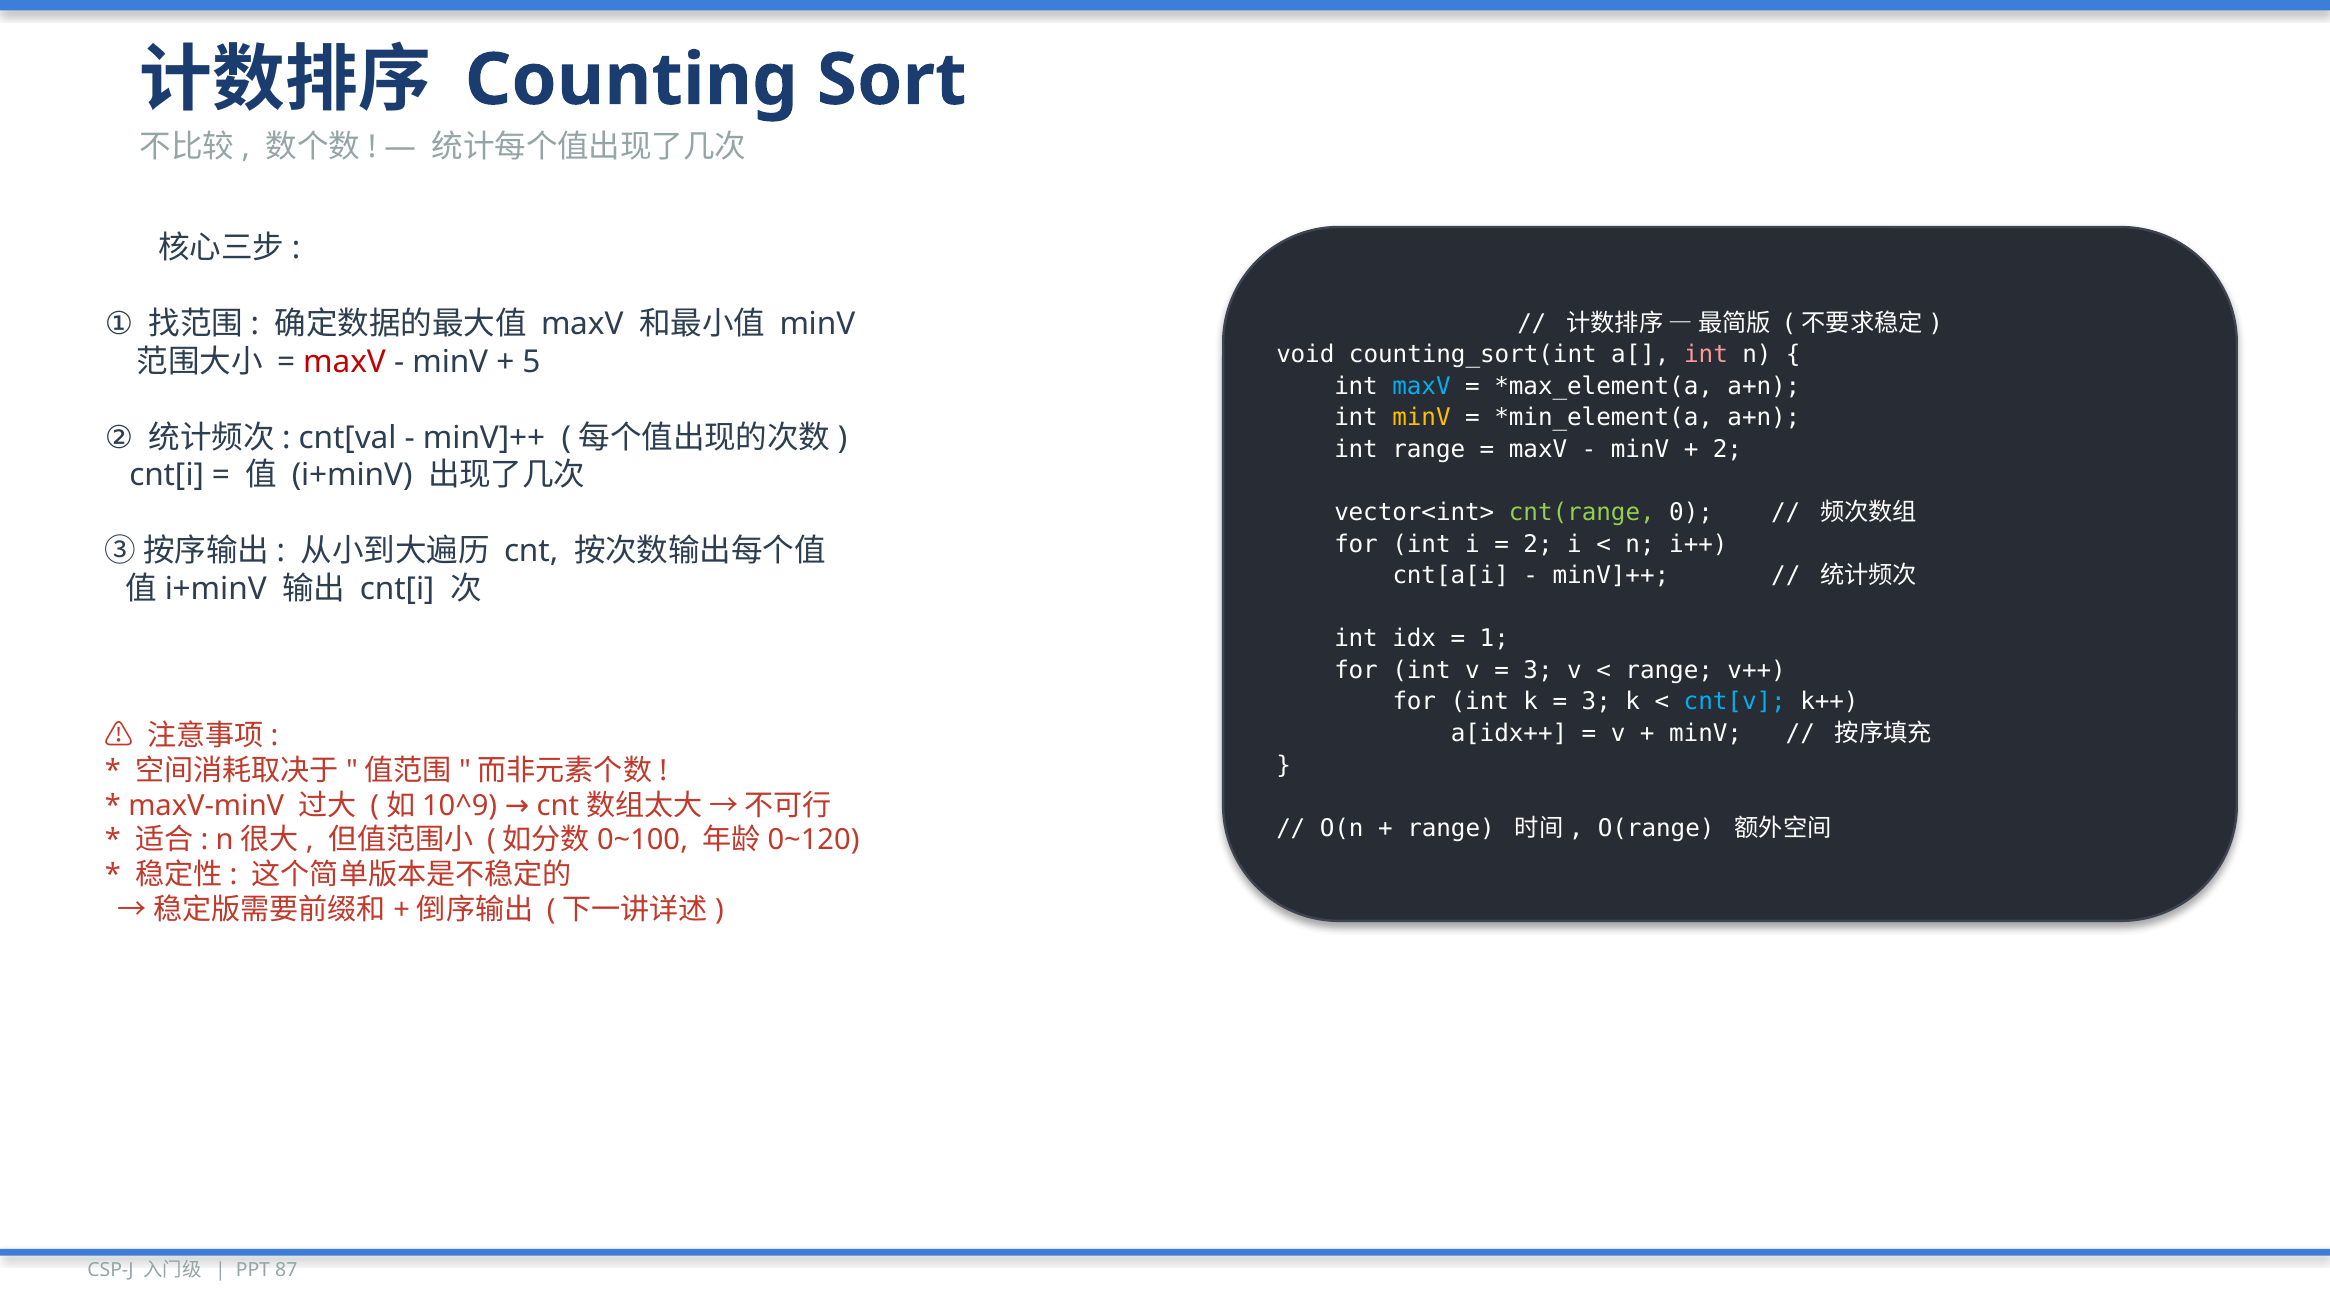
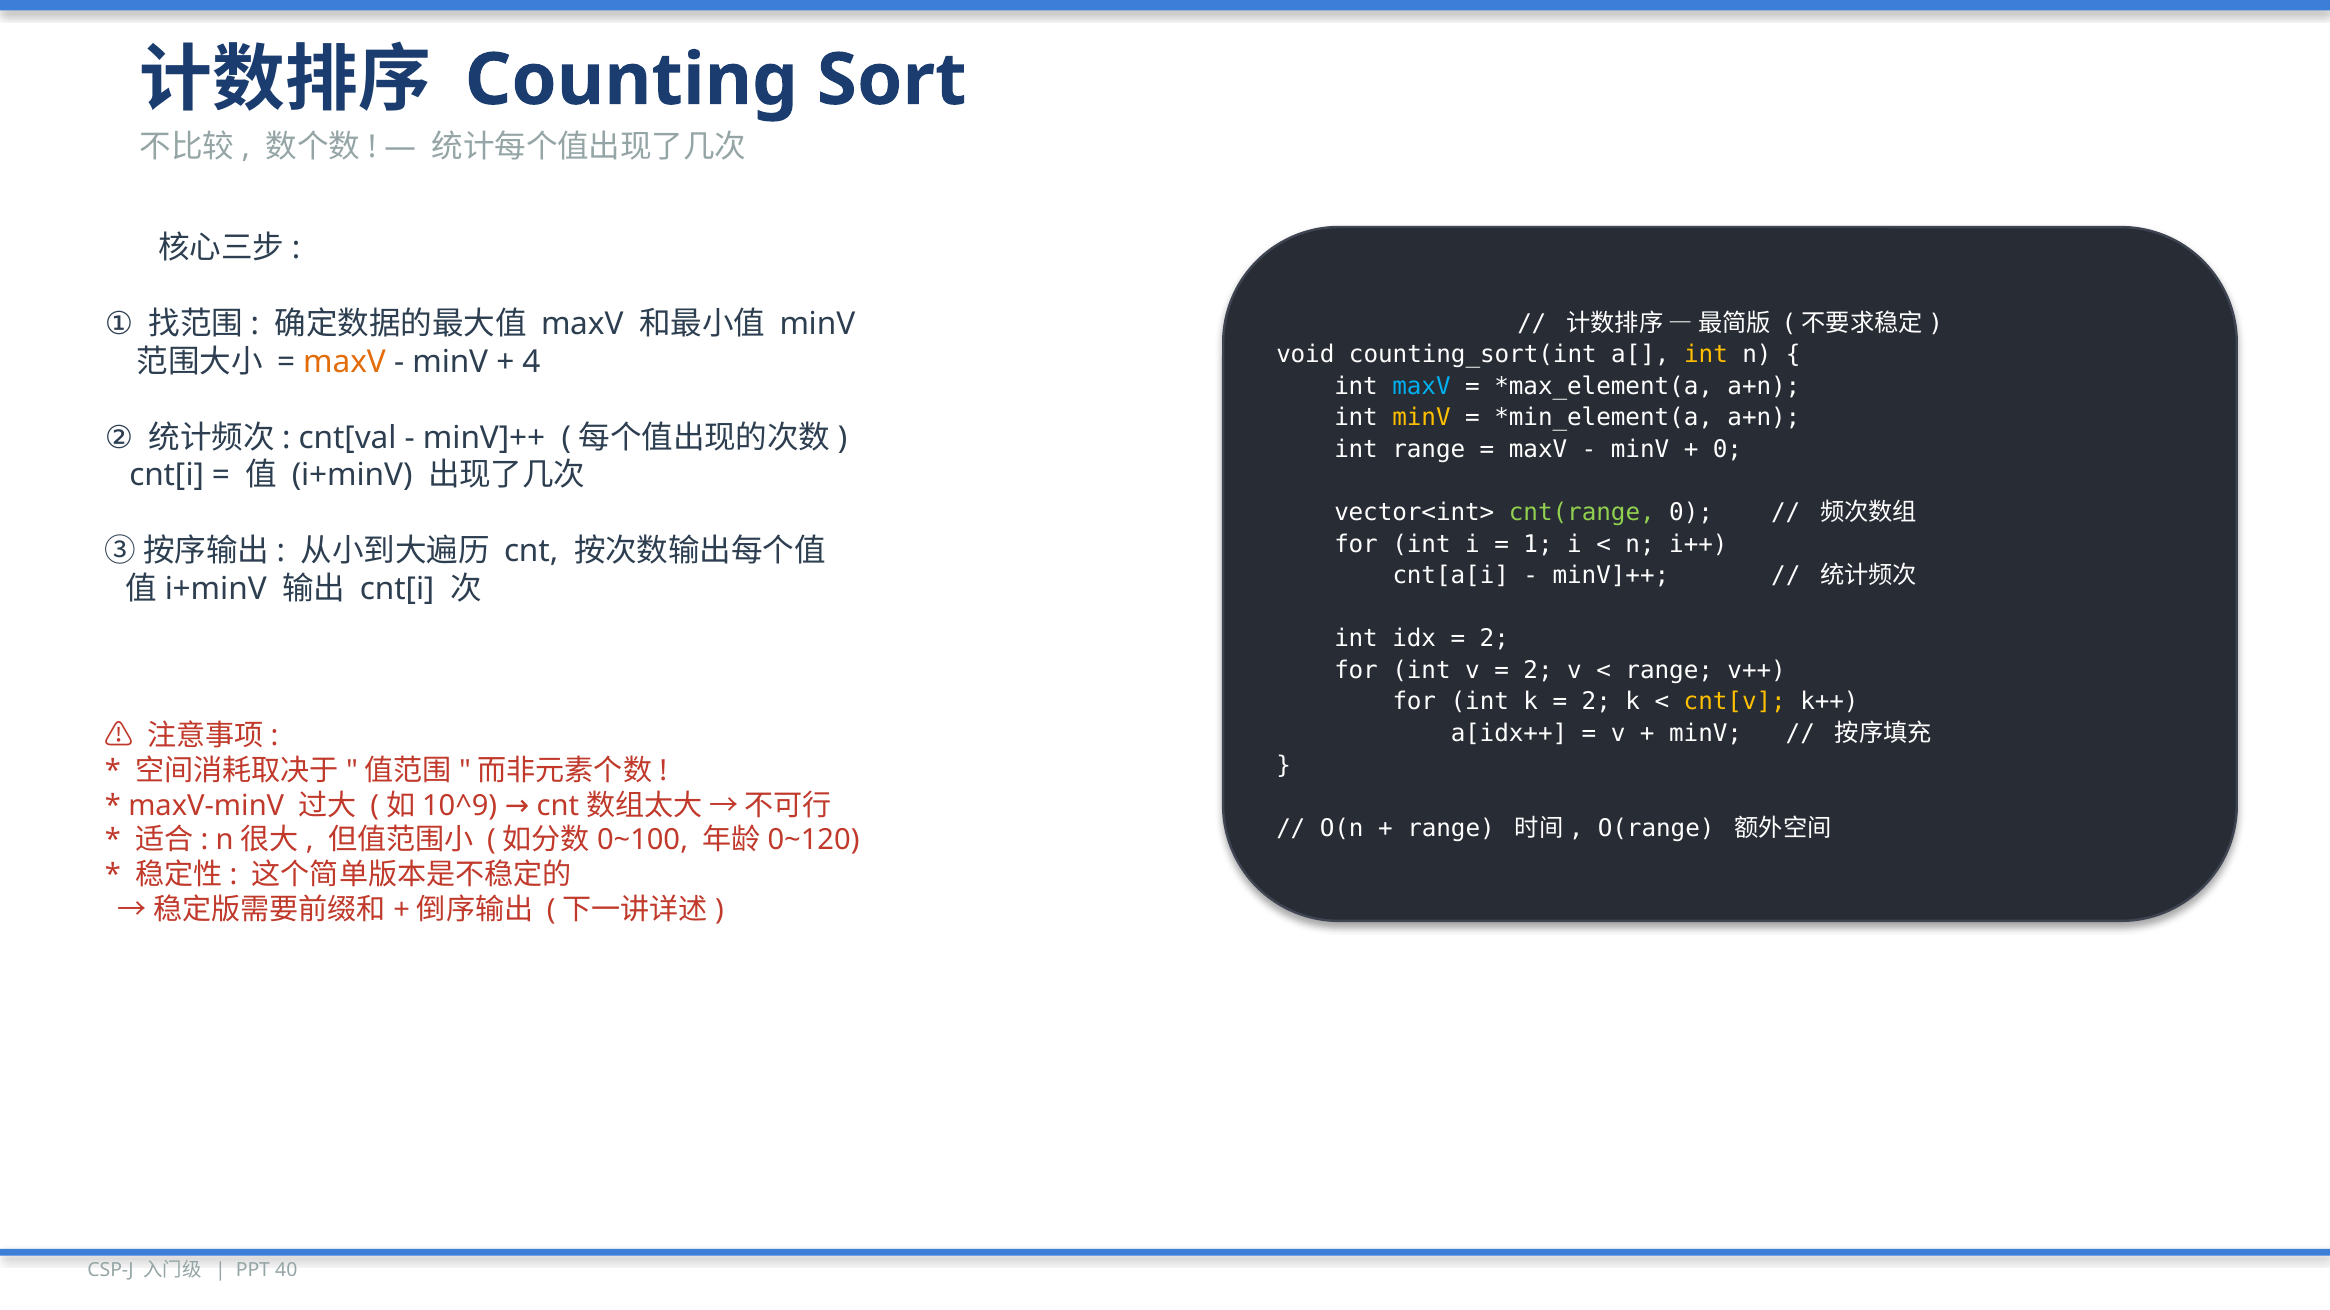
int at (1706, 355) colour: pink -> yellow
maxV at (345, 362) colour: red -> orange
5: 5 -> 4
2 at (1727, 450): 2 -> 0
2 at (1538, 544): 2 -> 1
1 at (1494, 639): 1 -> 2
3 at (1538, 671): 3 -> 2
3 at (1596, 702): 3 -> 2
cnt[v colour: light blue -> yellow
87: 87 -> 40
